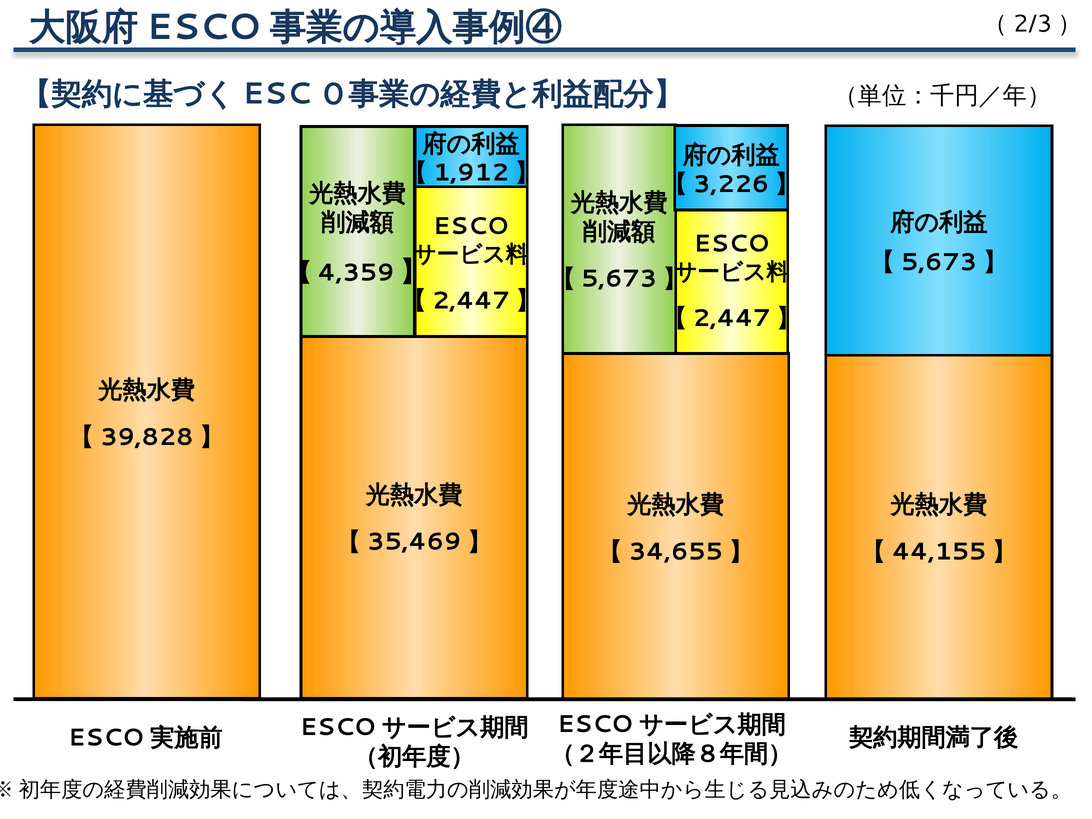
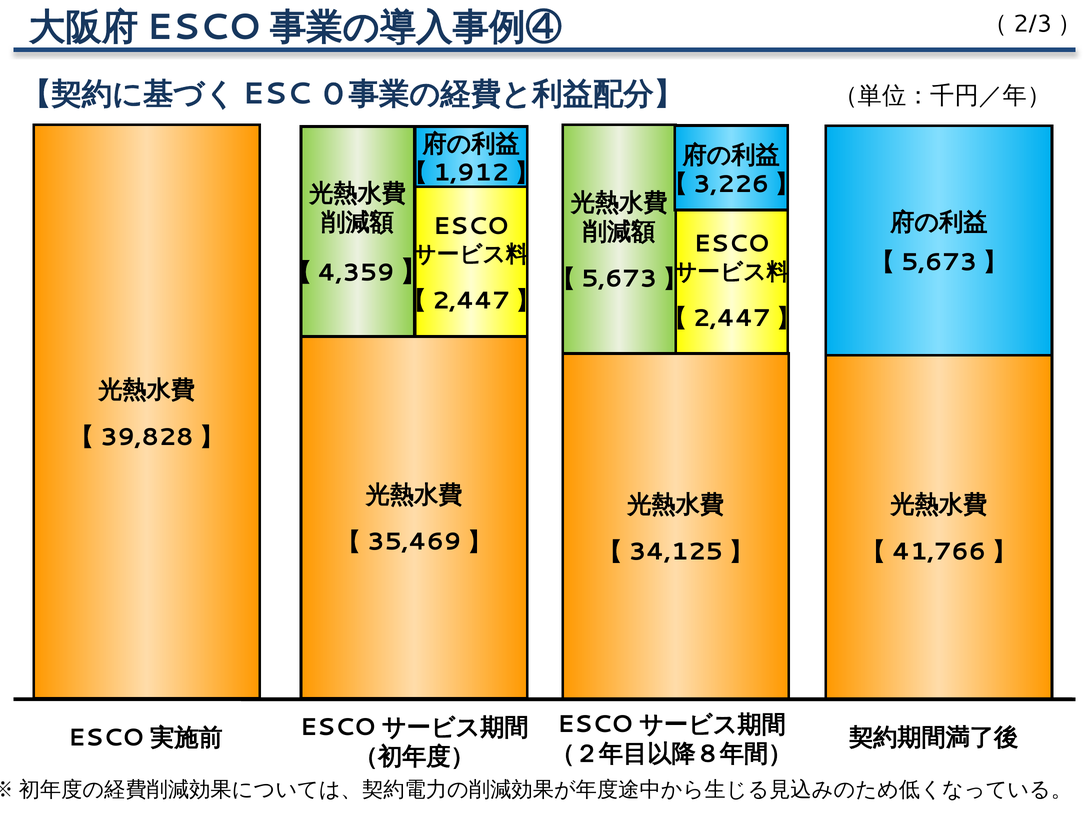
34,655: 34,655 -> 34,125
44,155: 44,155 -> 41,766
